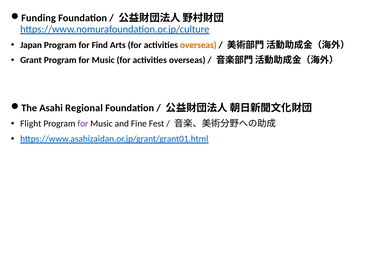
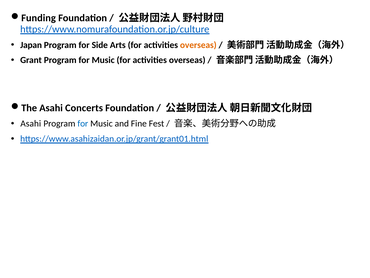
Find: Find -> Side
Regional: Regional -> Concerts
Flight at (31, 123): Flight -> Asahi
for at (83, 123) colour: purple -> blue
